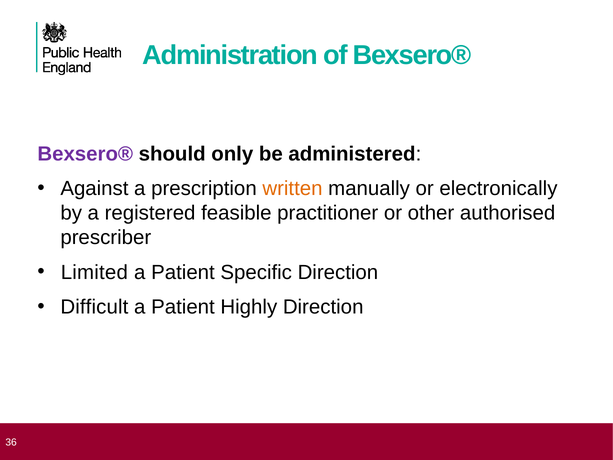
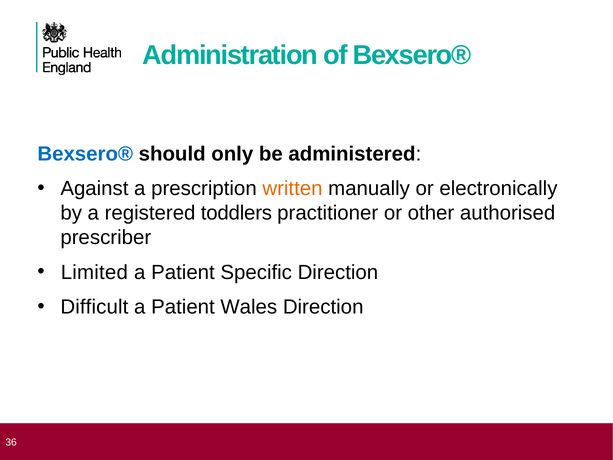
Bexsero® at (85, 154) colour: purple -> blue
feasible: feasible -> toddlers
Highly: Highly -> Wales
